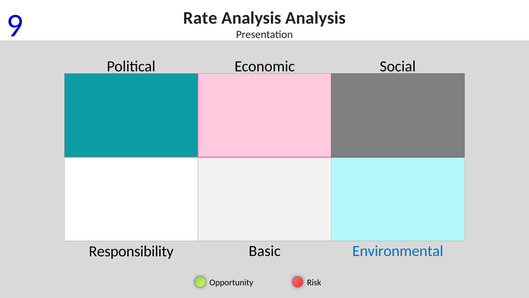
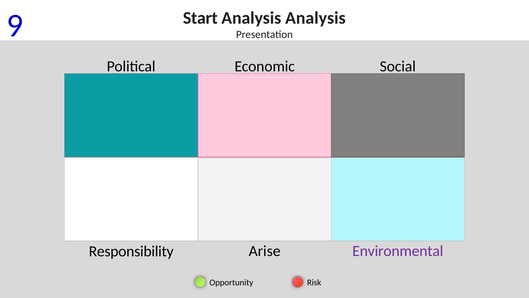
Rate: Rate -> Start
Basic: Basic -> Arise
Environmental colour: blue -> purple
